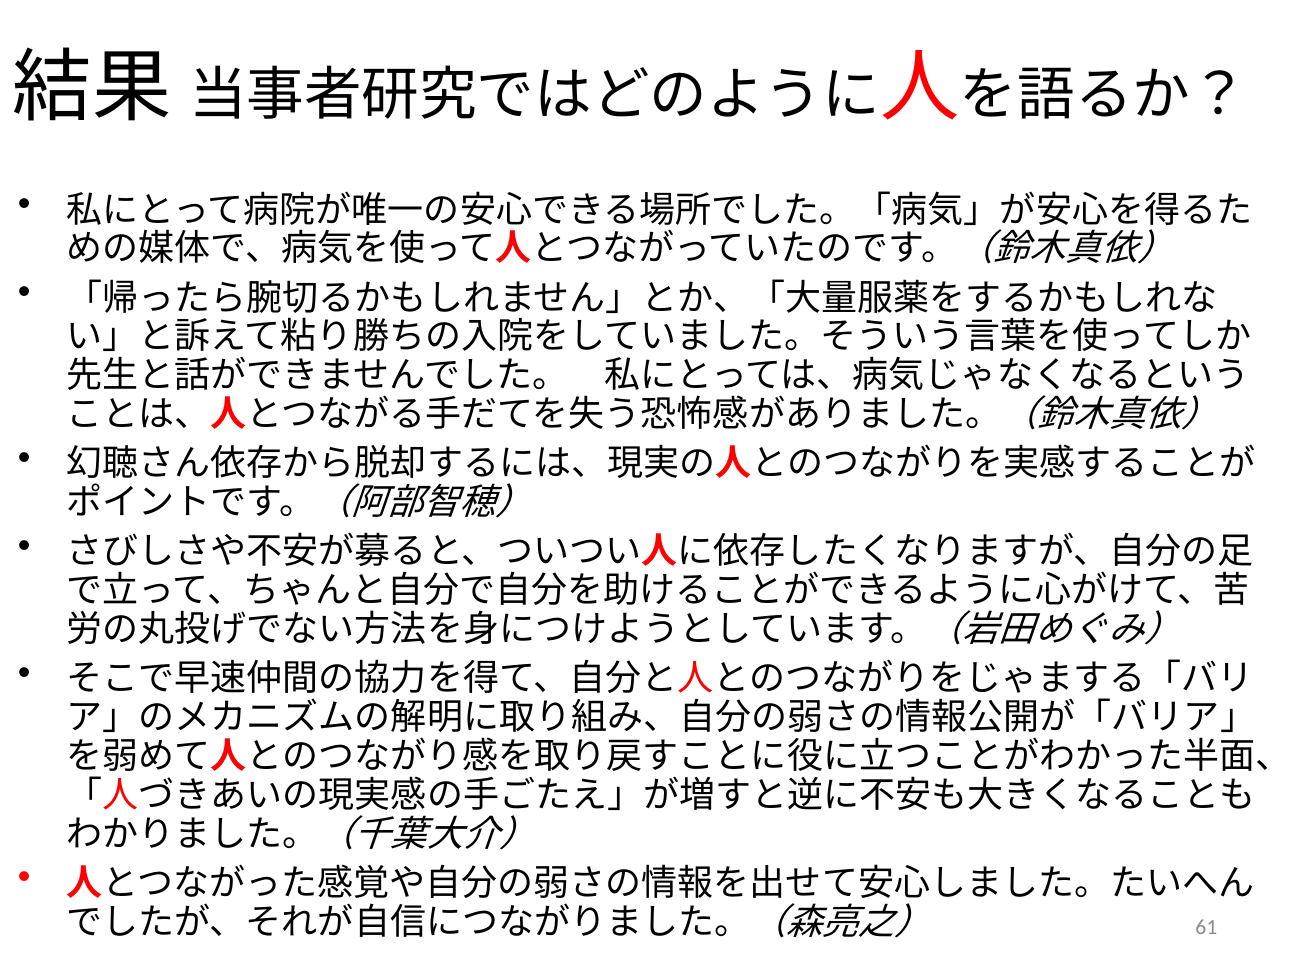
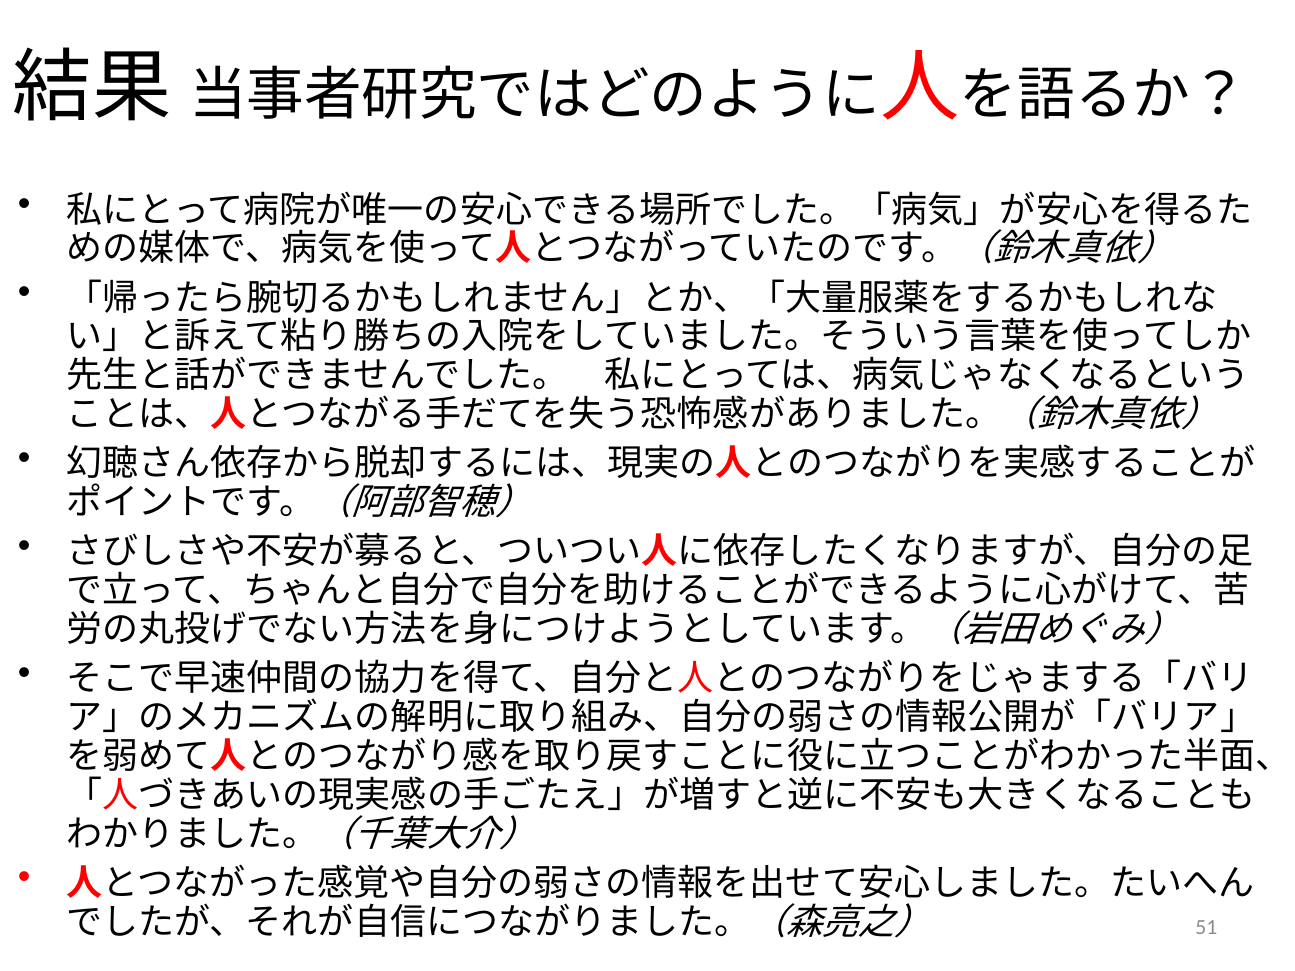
61: 61 -> 51
